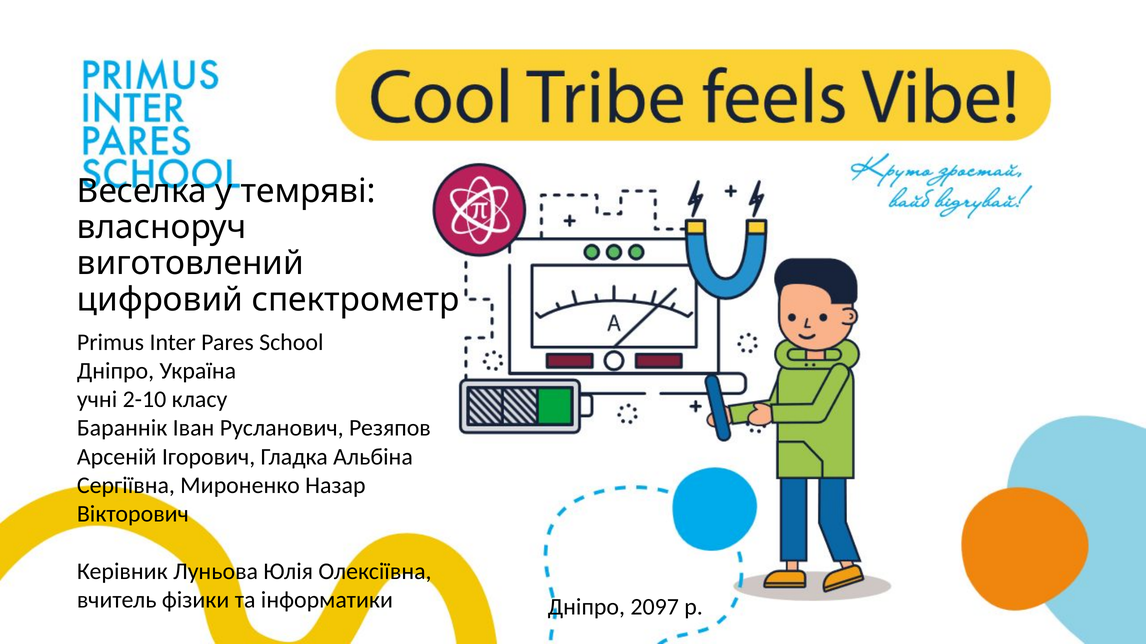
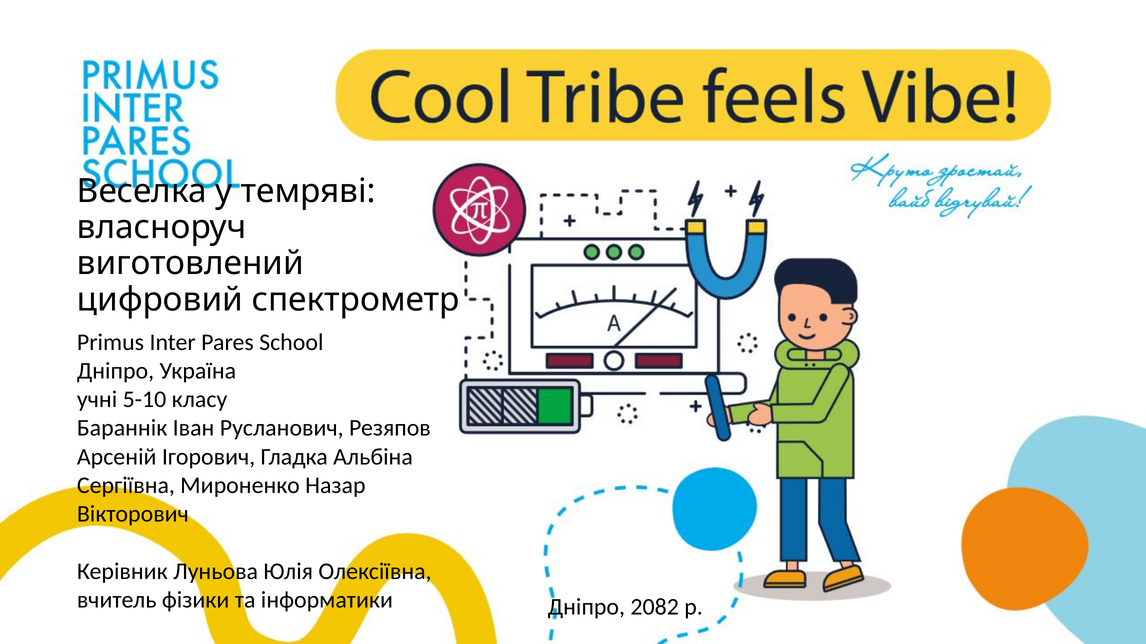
2-10: 2-10 -> 5-10
2097: 2097 -> 2082
